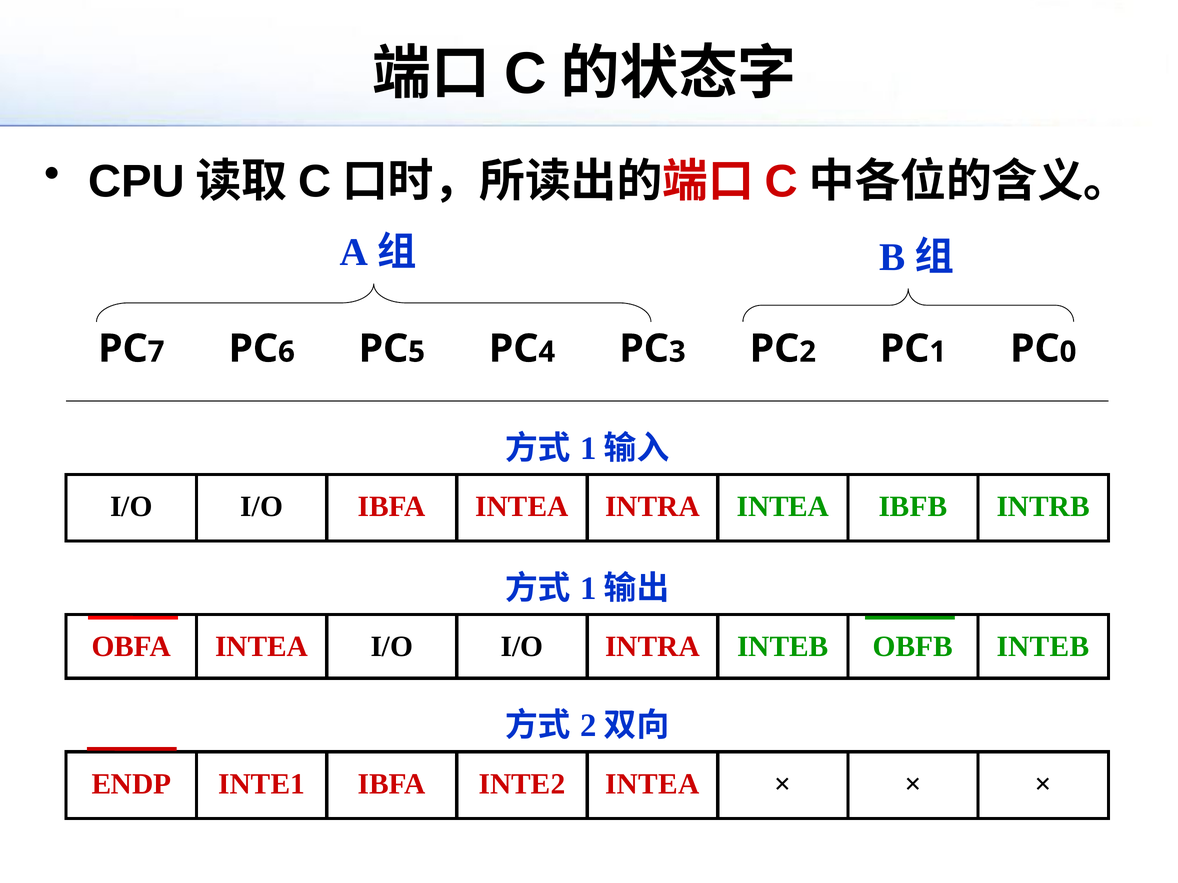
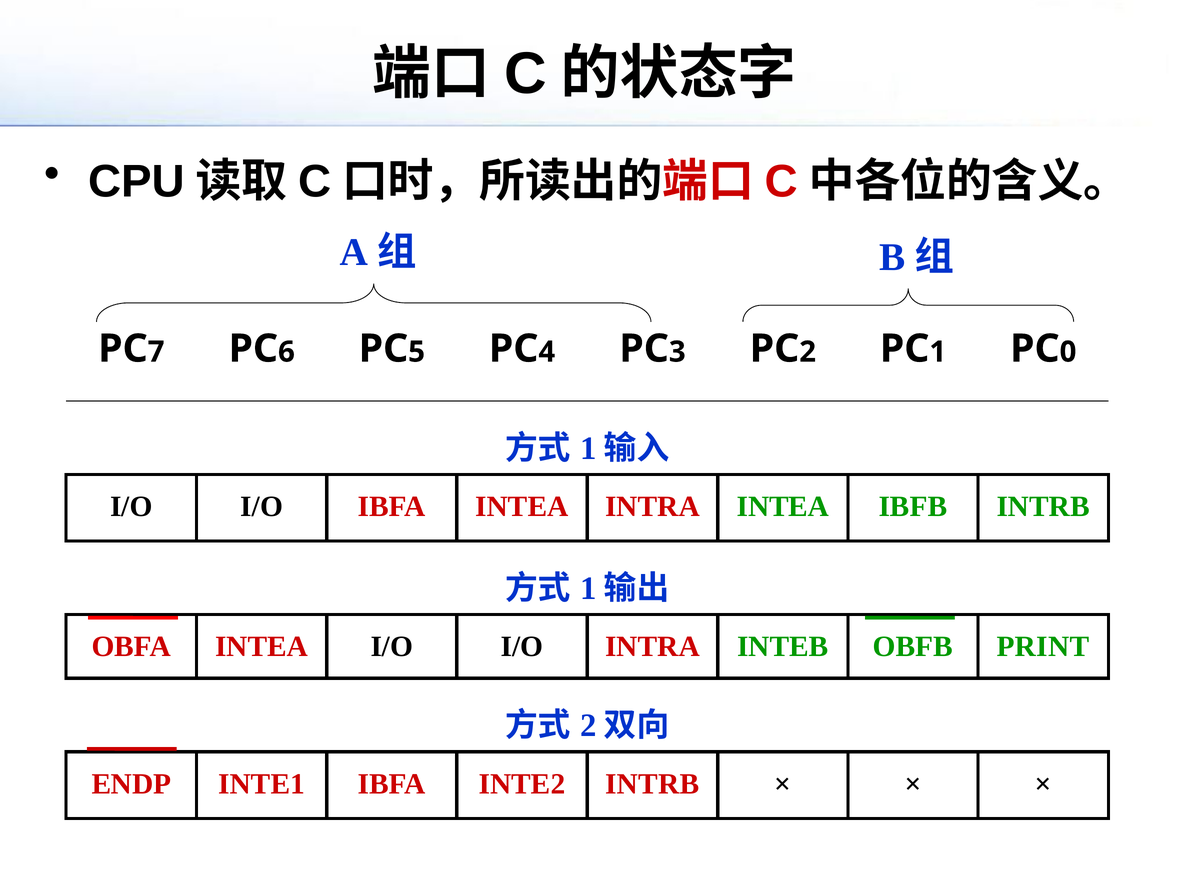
OBFB INTEB: INTEB -> PRINT
INTE2 INTEA: INTEA -> INTRB
